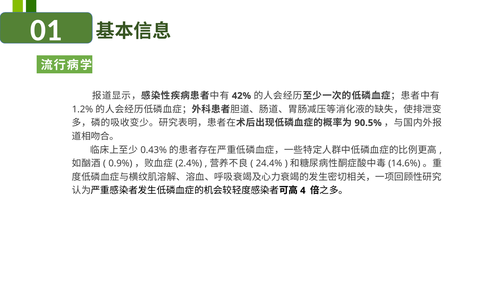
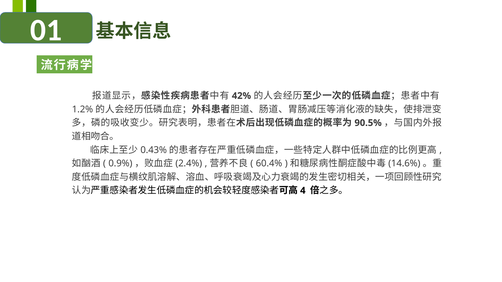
24.4%: 24.4% -> 60.4%
